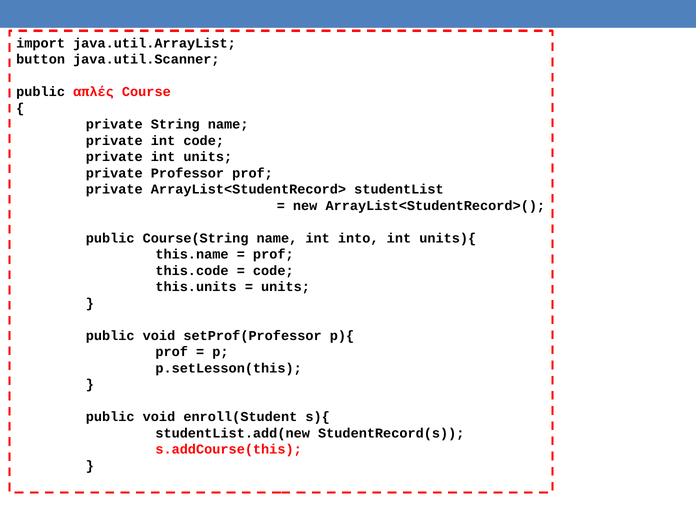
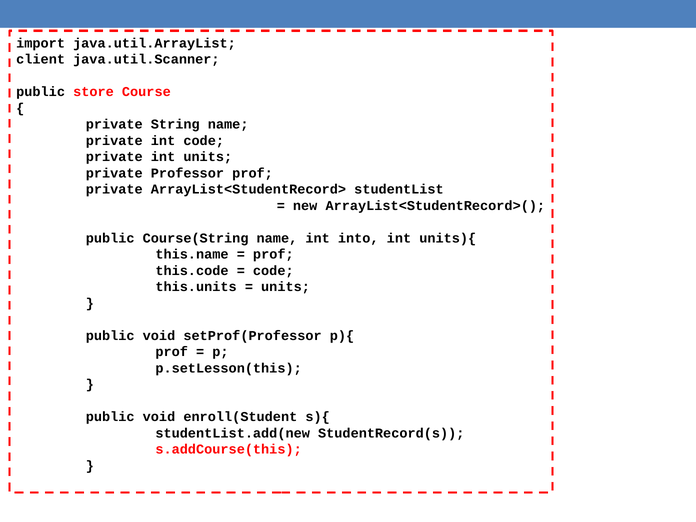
button: button -> client
απλές: απλές -> store
